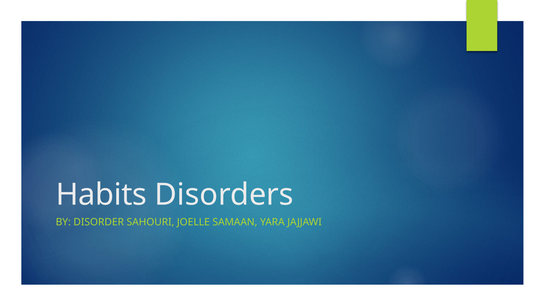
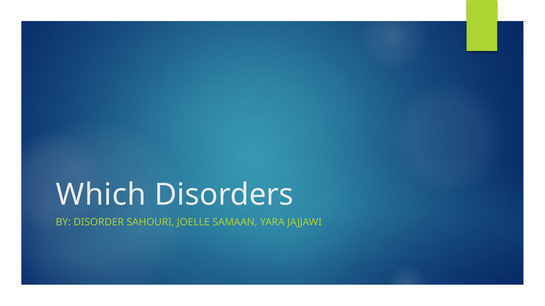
Habits: Habits -> Which
